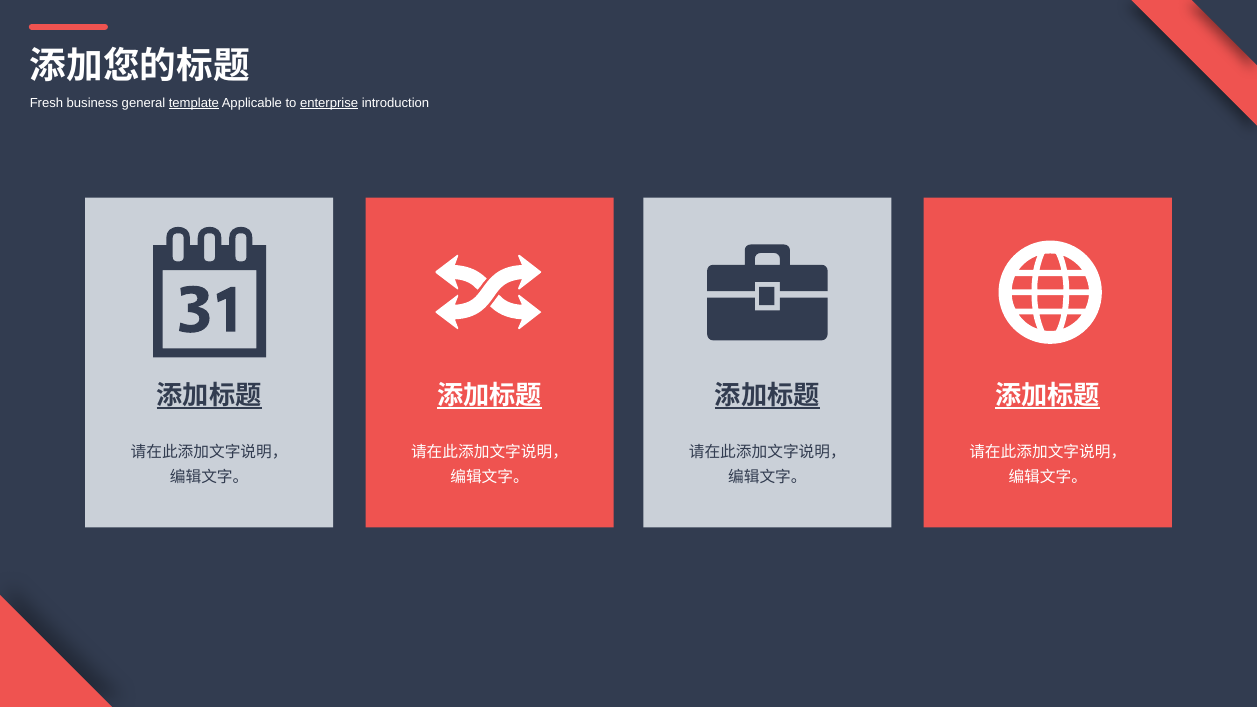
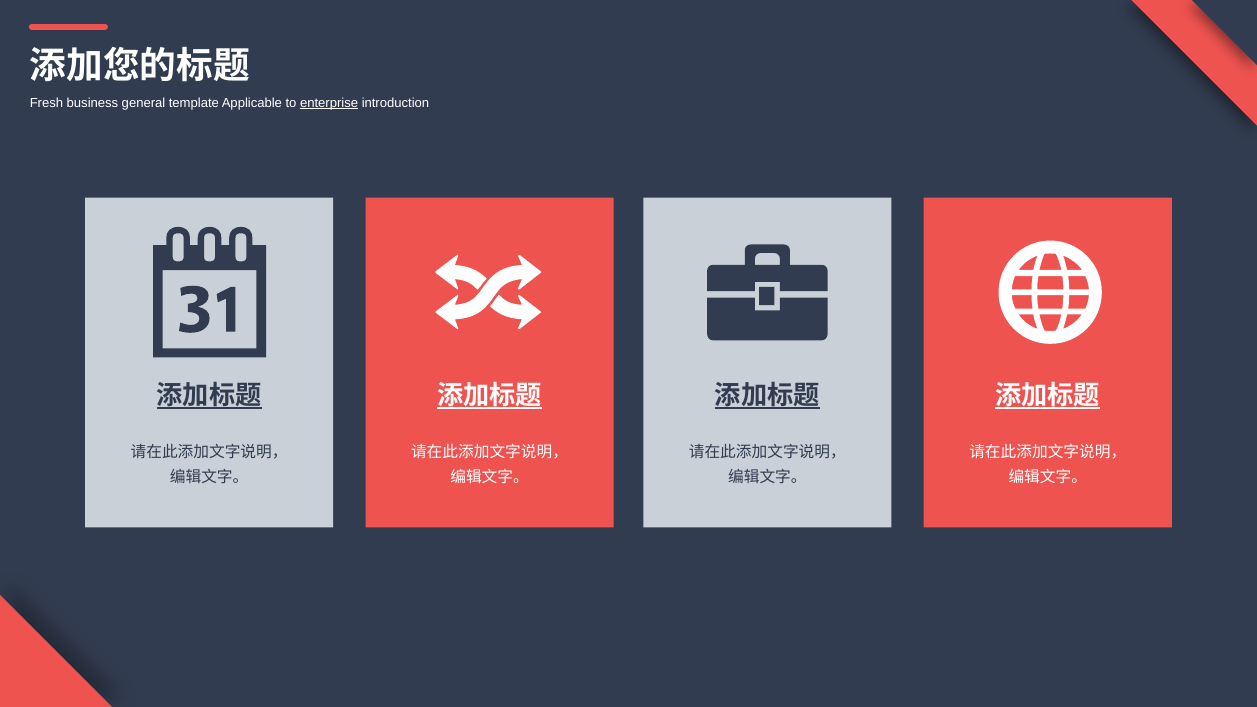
template underline: present -> none
